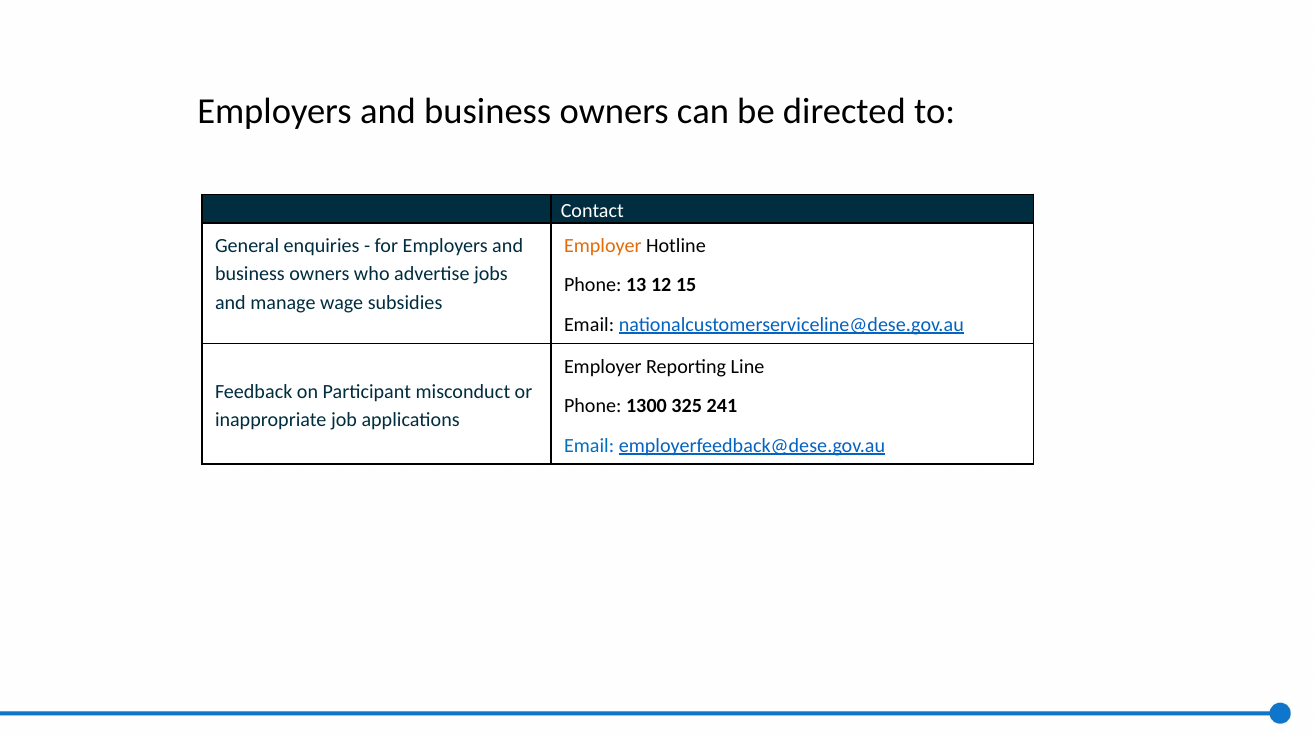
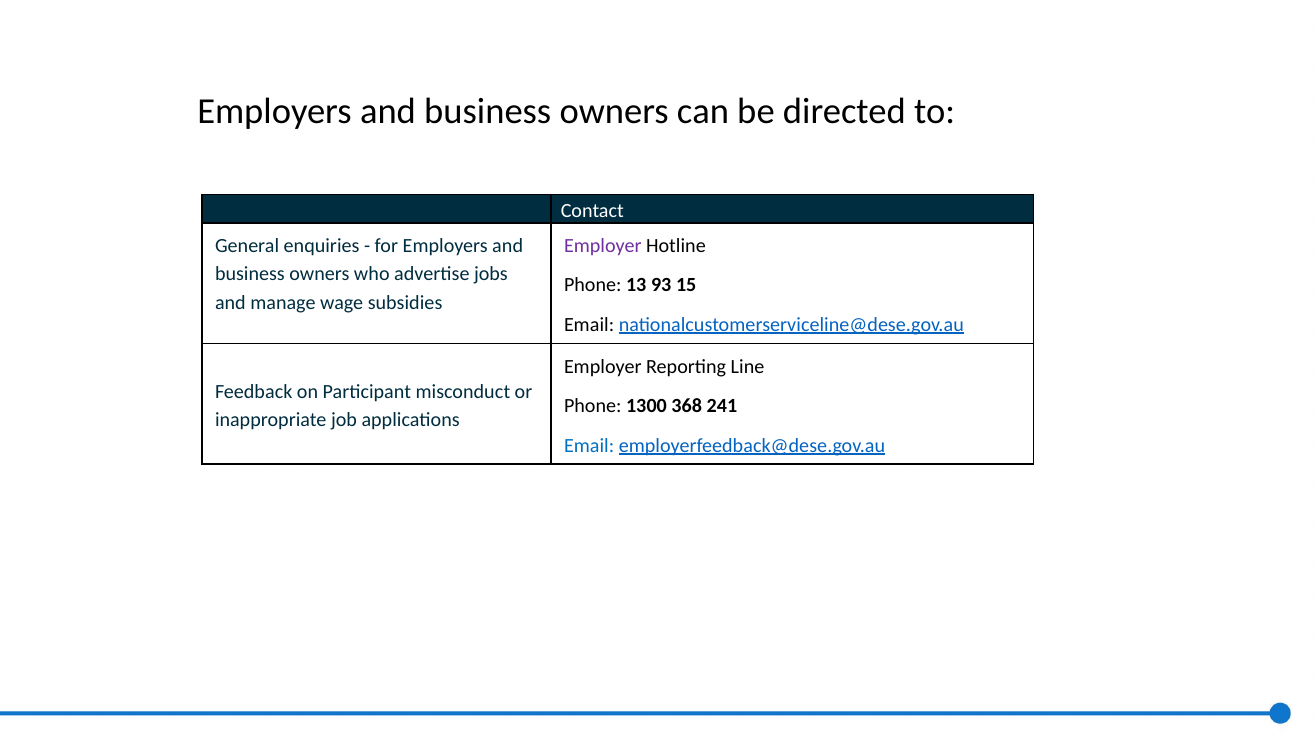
Employer at (603, 246) colour: orange -> purple
12: 12 -> 93
325: 325 -> 368
